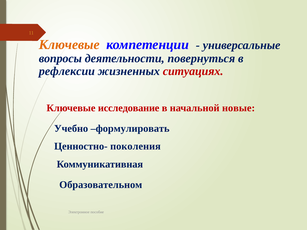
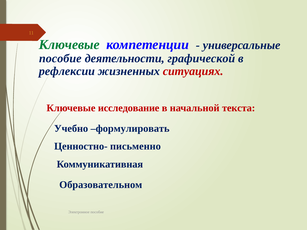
Ключевые at (69, 45) colour: orange -> green
вопросы at (60, 58): вопросы -> пособие
повернуться: повернуться -> графической
новые: новые -> текста
поколения: поколения -> письменно
